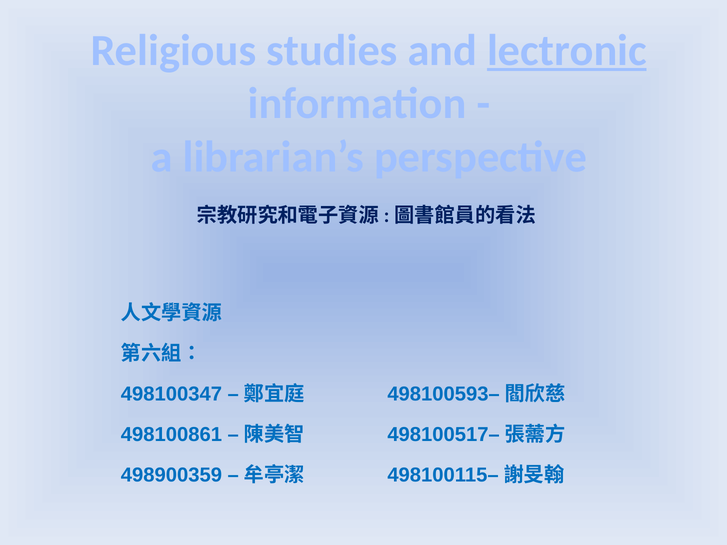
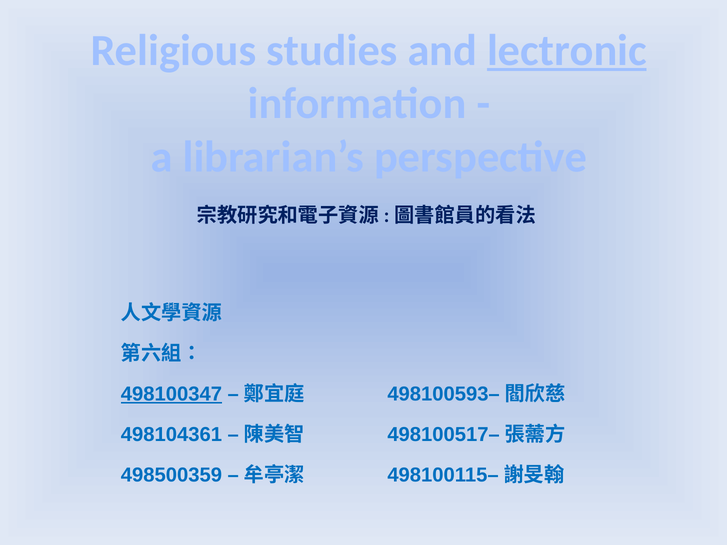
498100347 underline: none -> present
498100861: 498100861 -> 498104361
498900359: 498900359 -> 498500359
